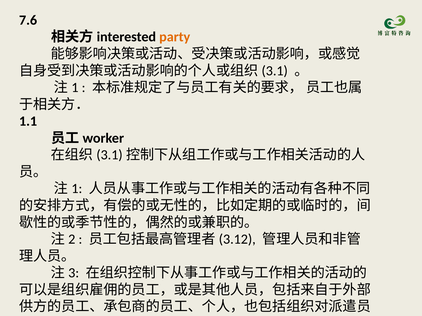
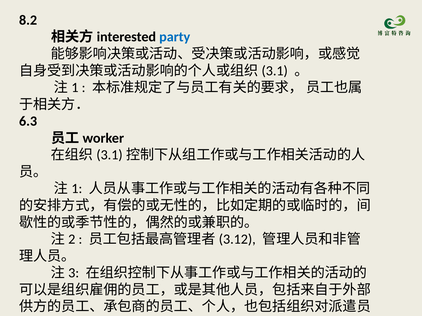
7.6: 7.6 -> 8.2
party colour: orange -> blue
1.1: 1.1 -> 6.3
